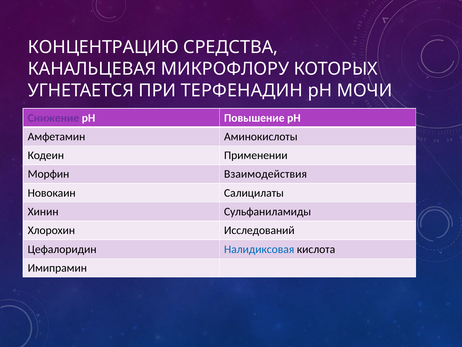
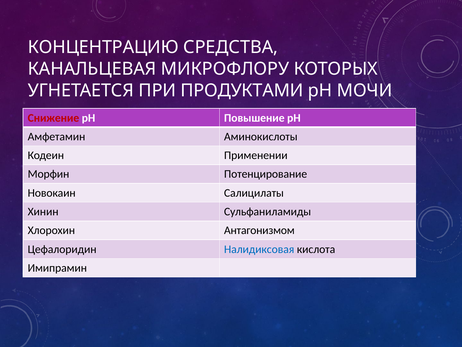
ТЕРФЕНАДИН: ТЕРФЕНАДИН -> ПРОДУКТАМИ
Снижение colour: purple -> red
Взаимодействия: Взаимодействия -> Потенцирование
Исследований: Исследований -> Антагонизмом
